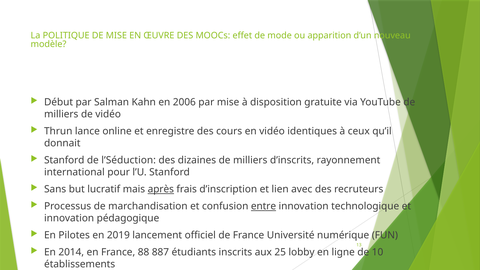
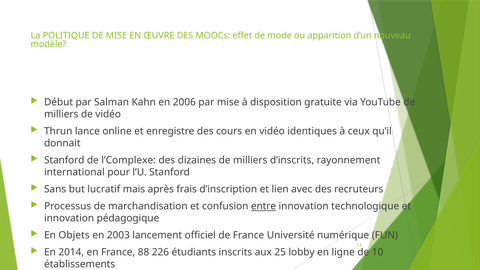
l’Séduction: l’Séduction -> l’Complexe
après underline: present -> none
Pilotes: Pilotes -> Objets
2019: 2019 -> 2003
887: 887 -> 226
